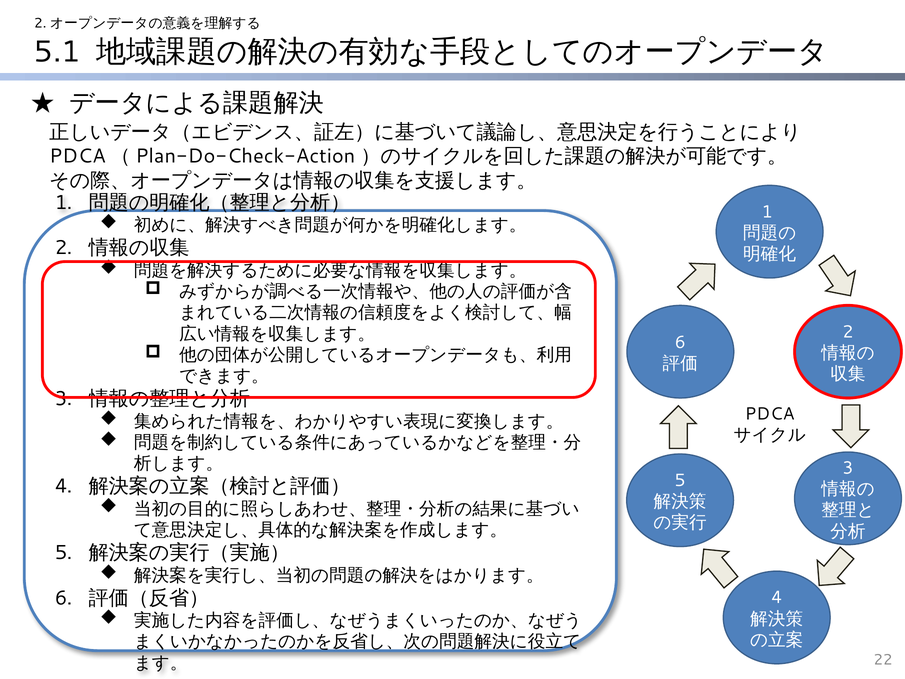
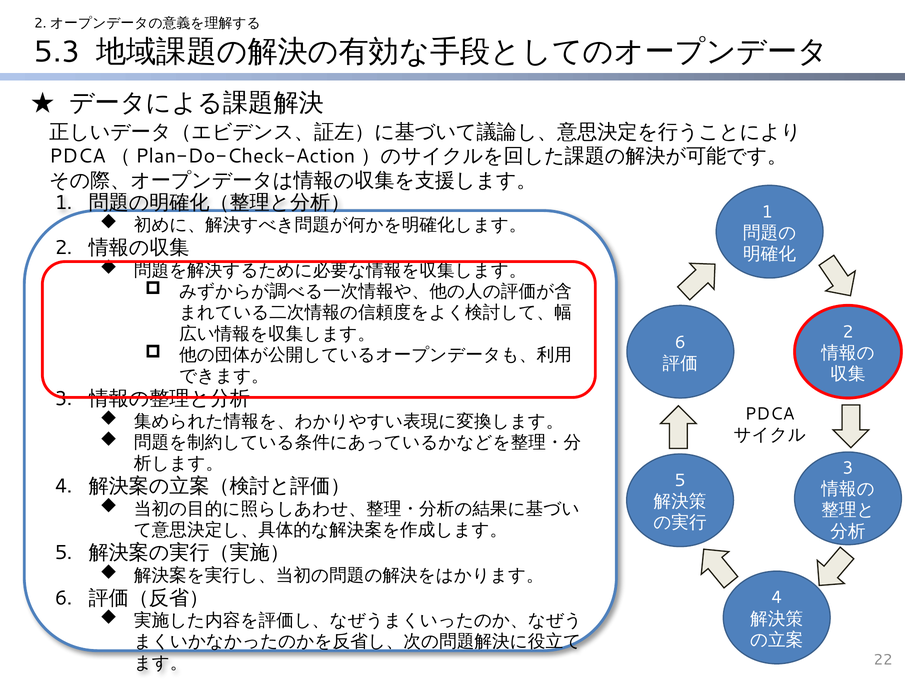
5.1: 5.1 -> 5.3
